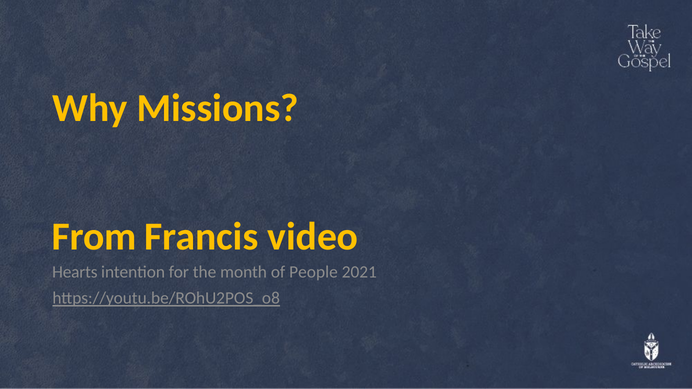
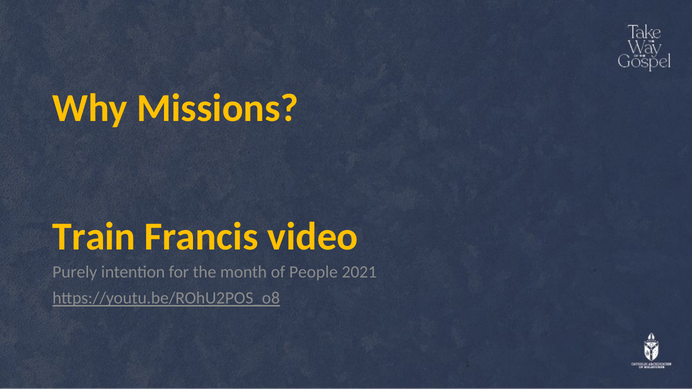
From: From -> Train
Hearts: Hearts -> Purely
